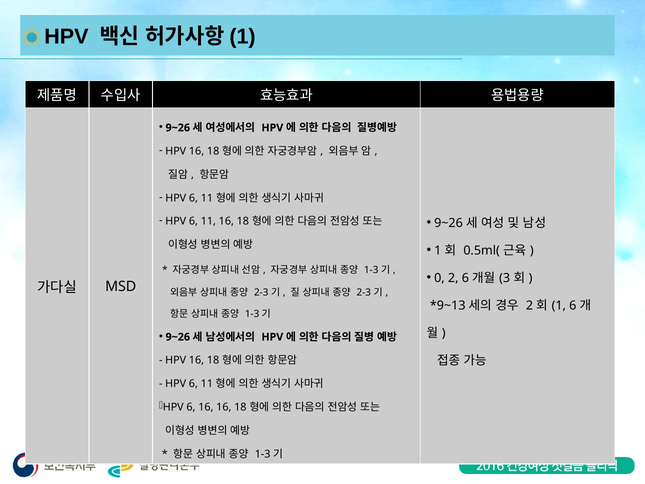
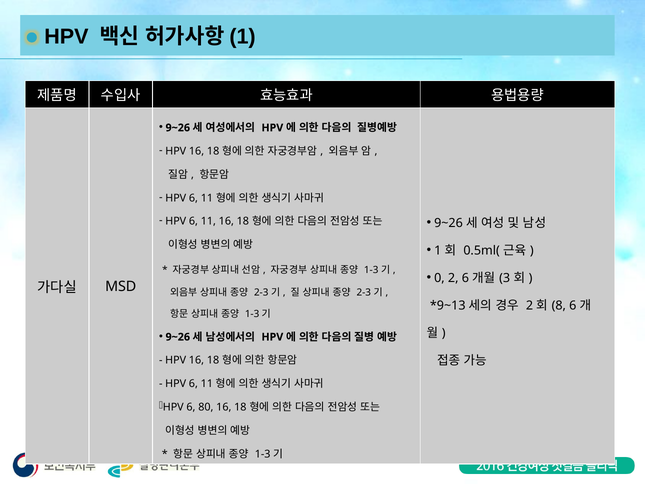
1 at (559, 305): 1 -> 8
6 16: 16 -> 80
